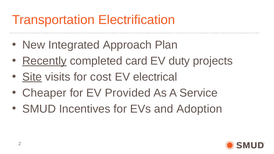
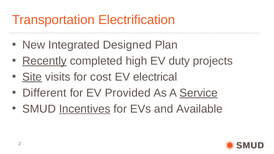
Approach: Approach -> Designed
card: card -> high
Cheaper: Cheaper -> Different
Service underline: none -> present
Incentives underline: none -> present
Adoption: Adoption -> Available
